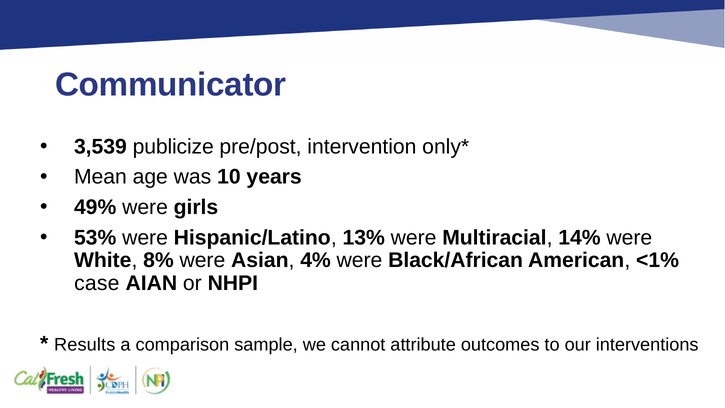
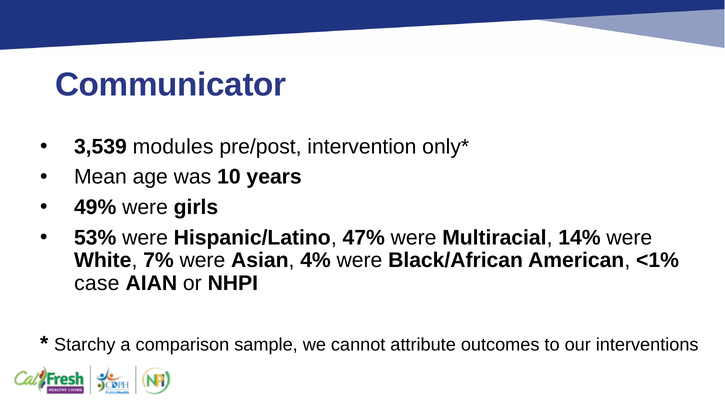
publicize: publicize -> modules
13%: 13% -> 47%
8%: 8% -> 7%
Results: Results -> Starchy
